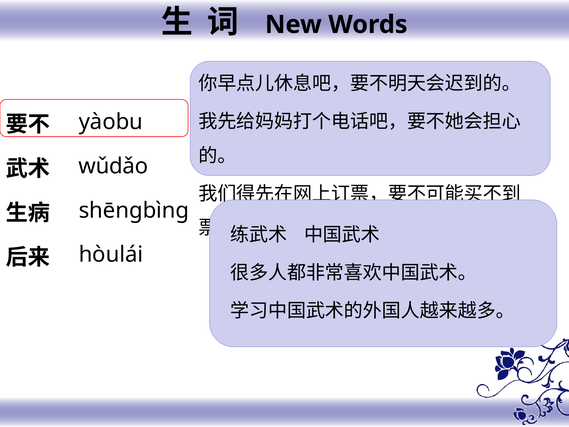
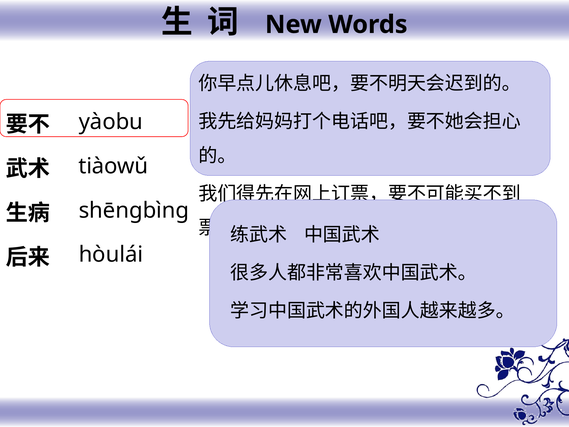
wǔdǎo: wǔdǎo -> tiàowǔ
